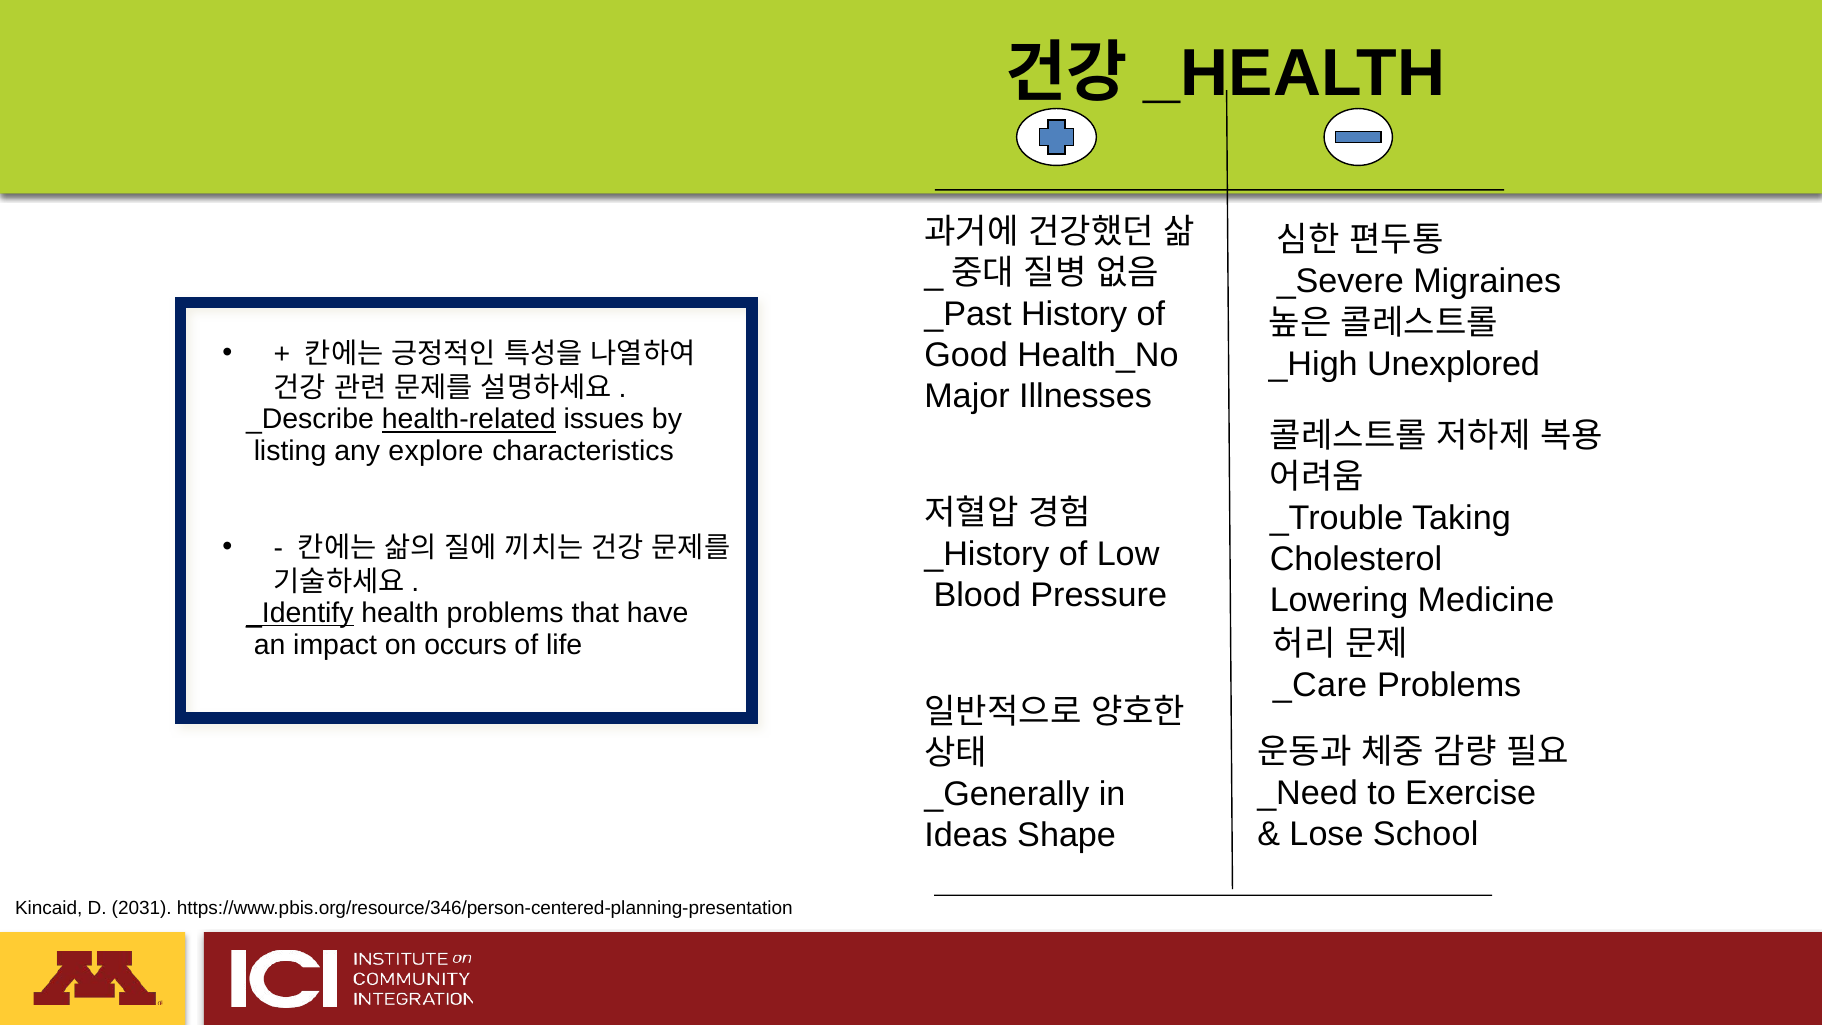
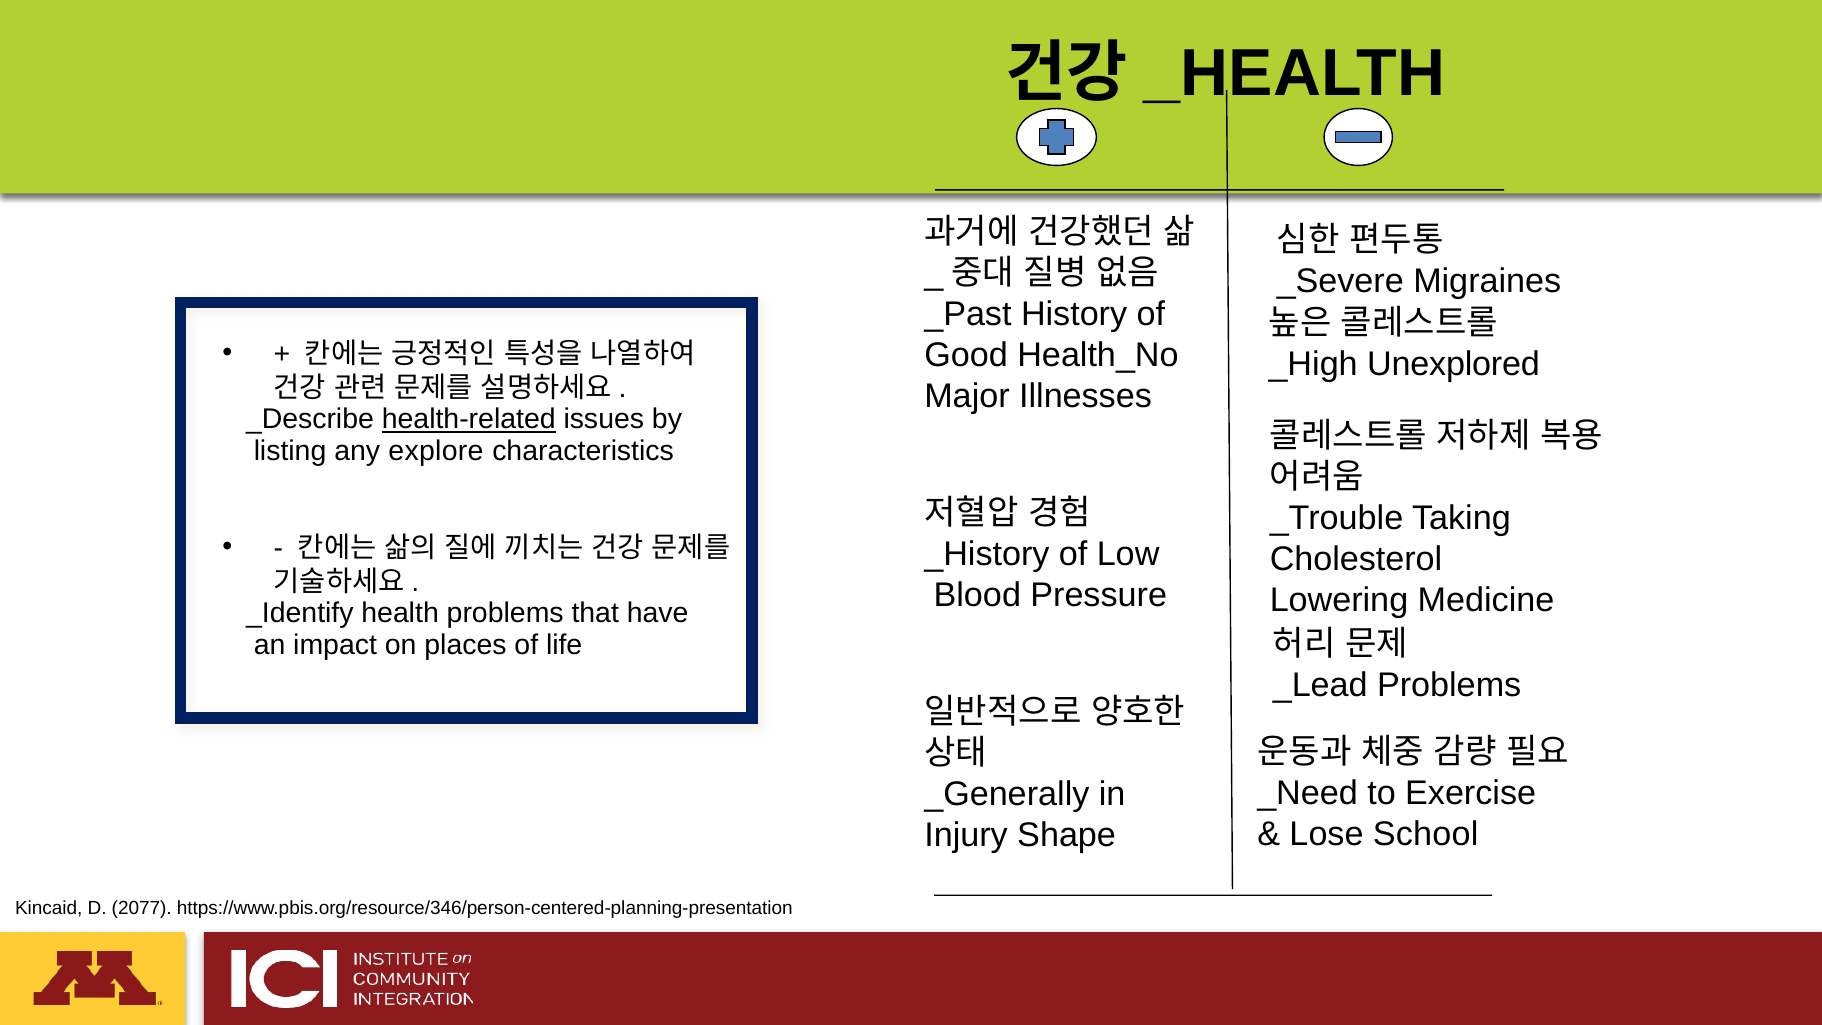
_Identify underline: present -> none
occurs: occurs -> places
_Care: _Care -> _Lead
Ideas: Ideas -> Injury
2031: 2031 -> 2077
